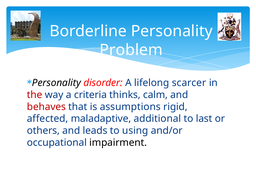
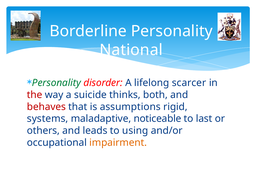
Problem: Problem -> National
Personality at (56, 83) colour: black -> green
criteria: criteria -> suicide
calm: calm -> both
affected: affected -> systems
additional: additional -> noticeable
impairment colour: black -> orange
